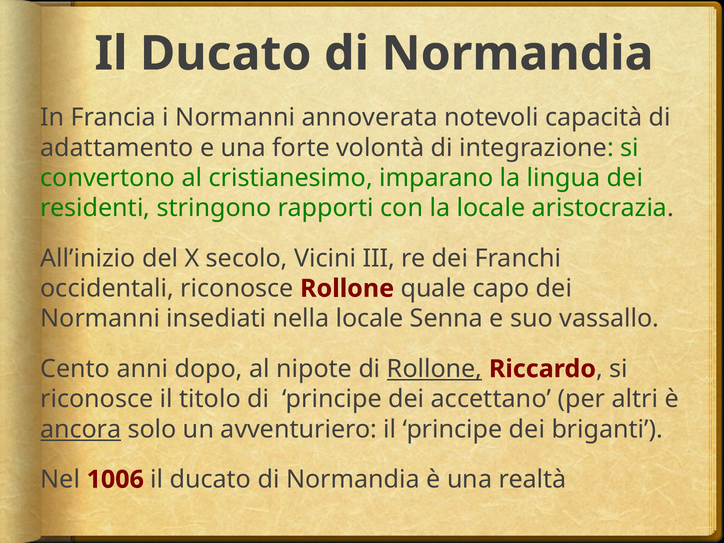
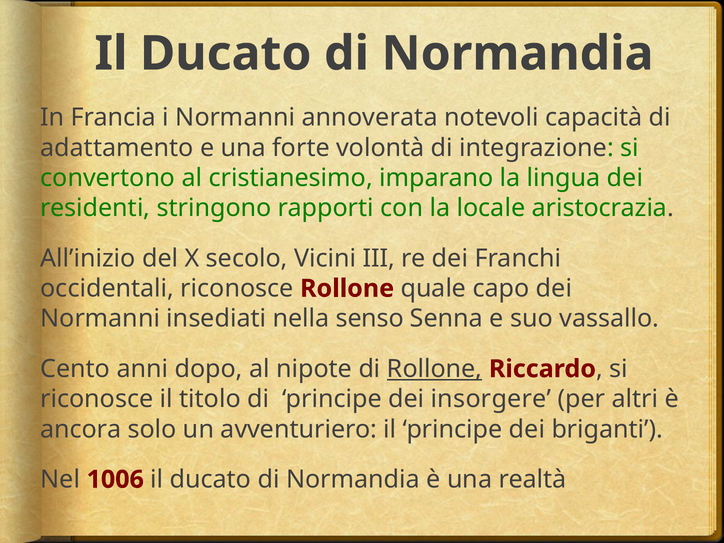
nella locale: locale -> senso
accettano: accettano -> insorgere
ancora underline: present -> none
